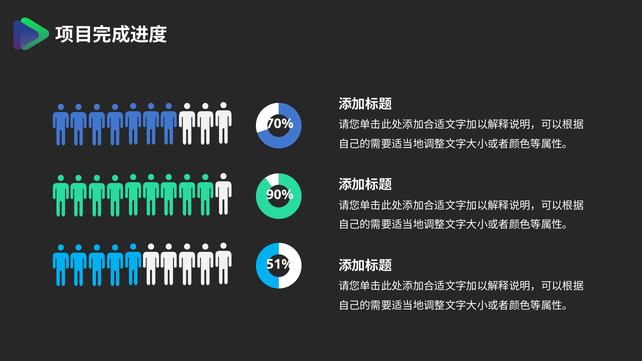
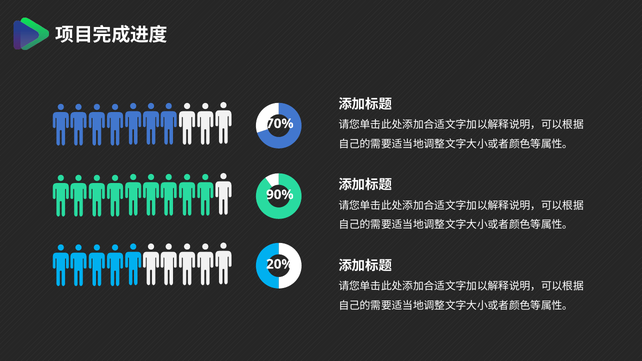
51%: 51% -> 20%
